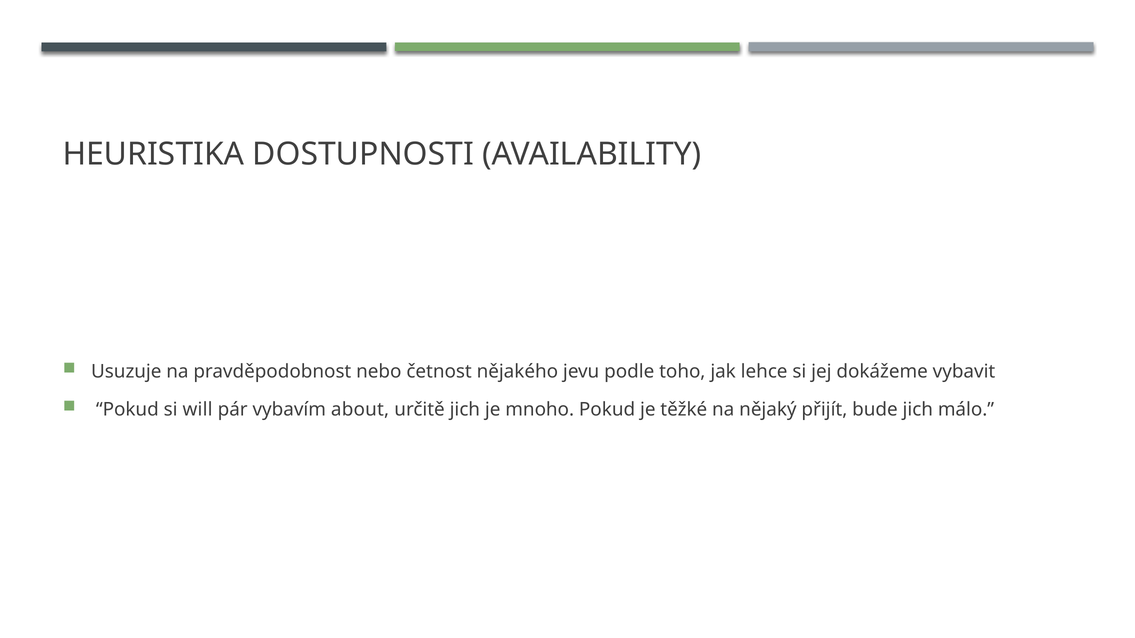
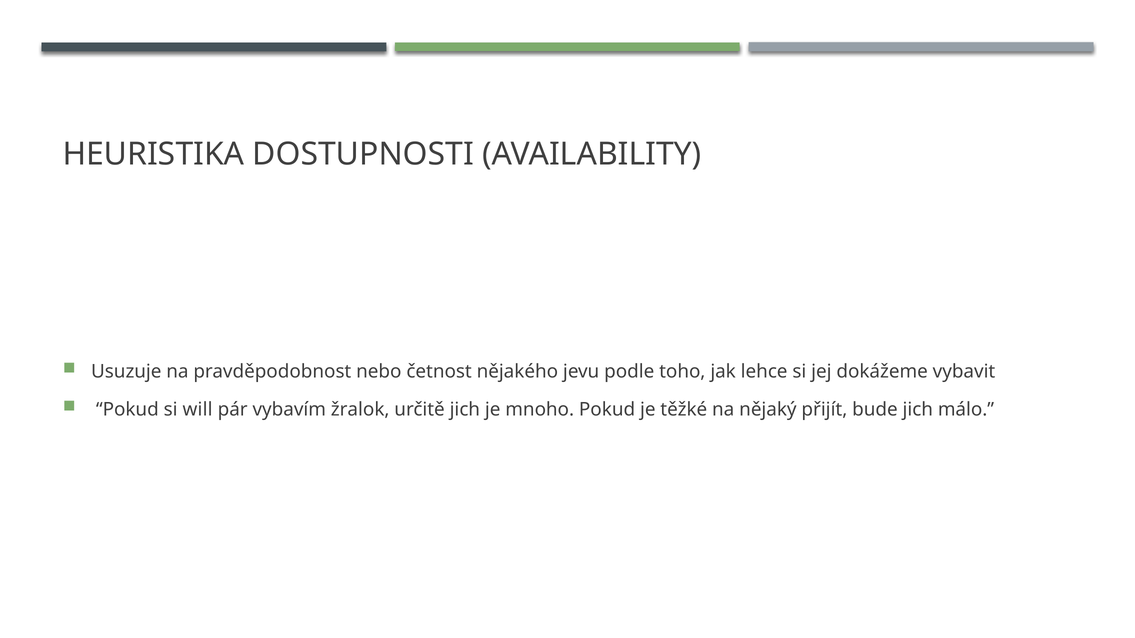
about: about -> žralok
